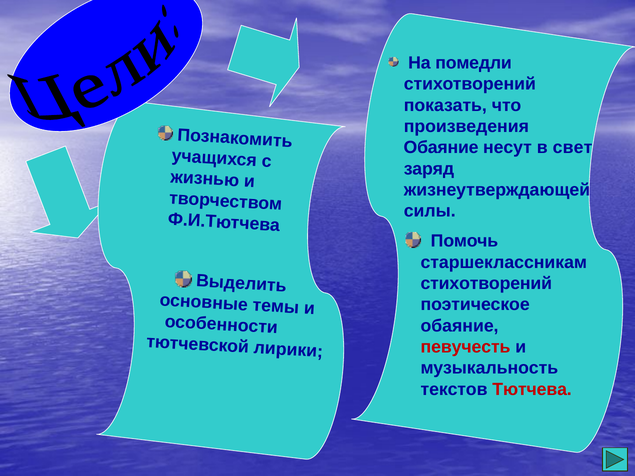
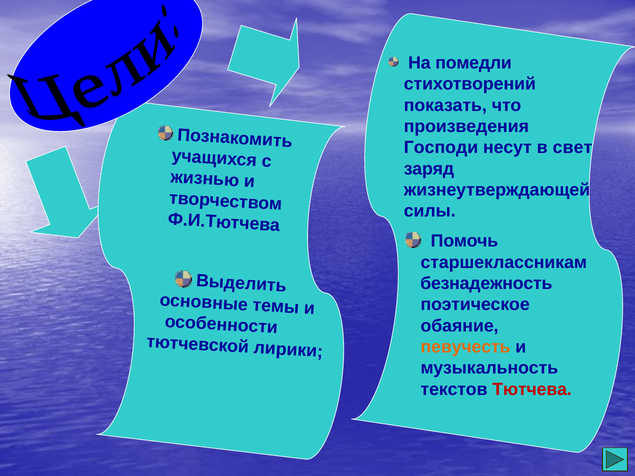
Обаяние at (441, 148): Обаяние -> Господи
стихотворений at (486, 284): стихотворений -> безнадежность
певучесть colour: red -> orange
